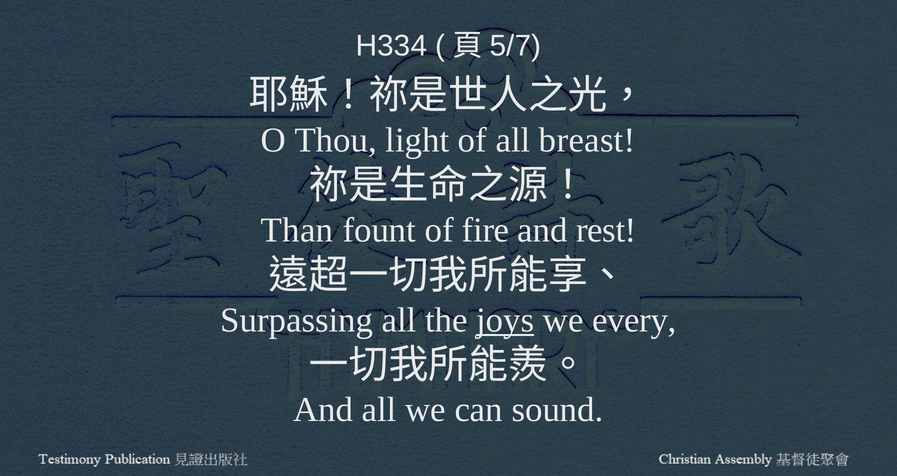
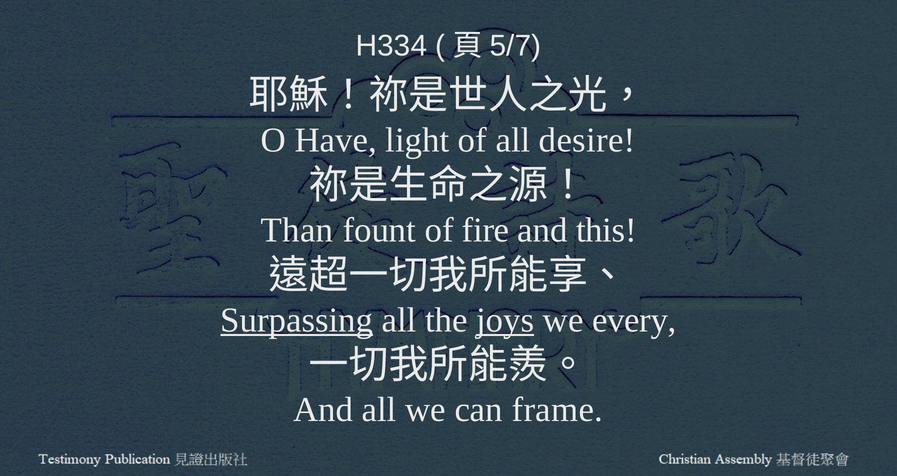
Thou: Thou -> Have
breast: breast -> desire
rest: rest -> this
Surpassing underline: none -> present
sound: sound -> frame
